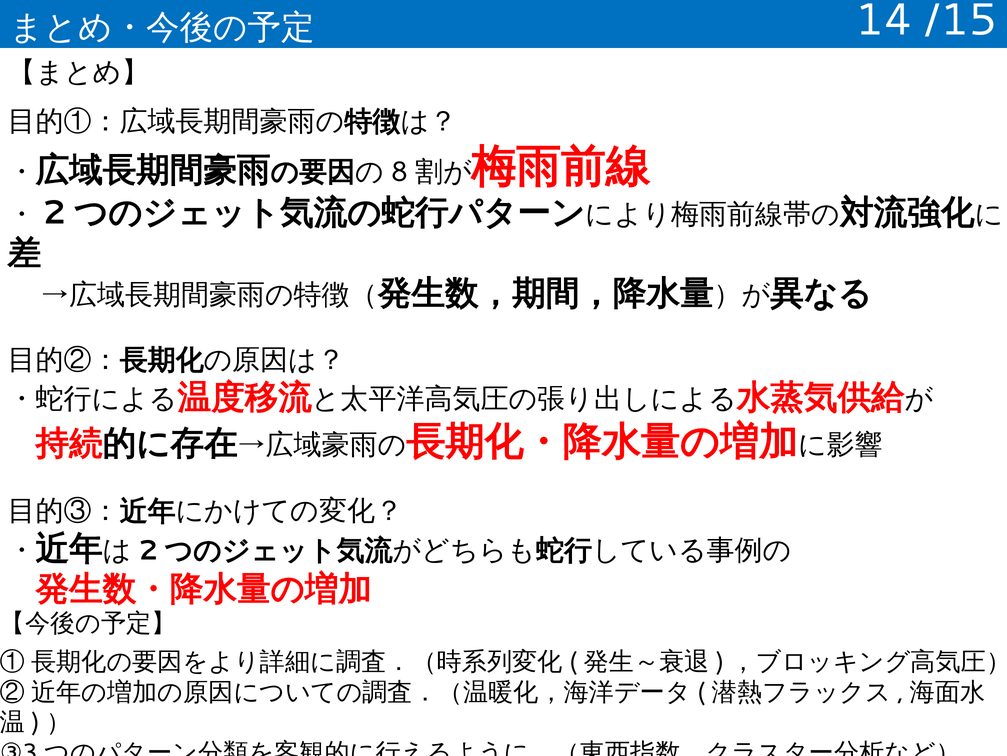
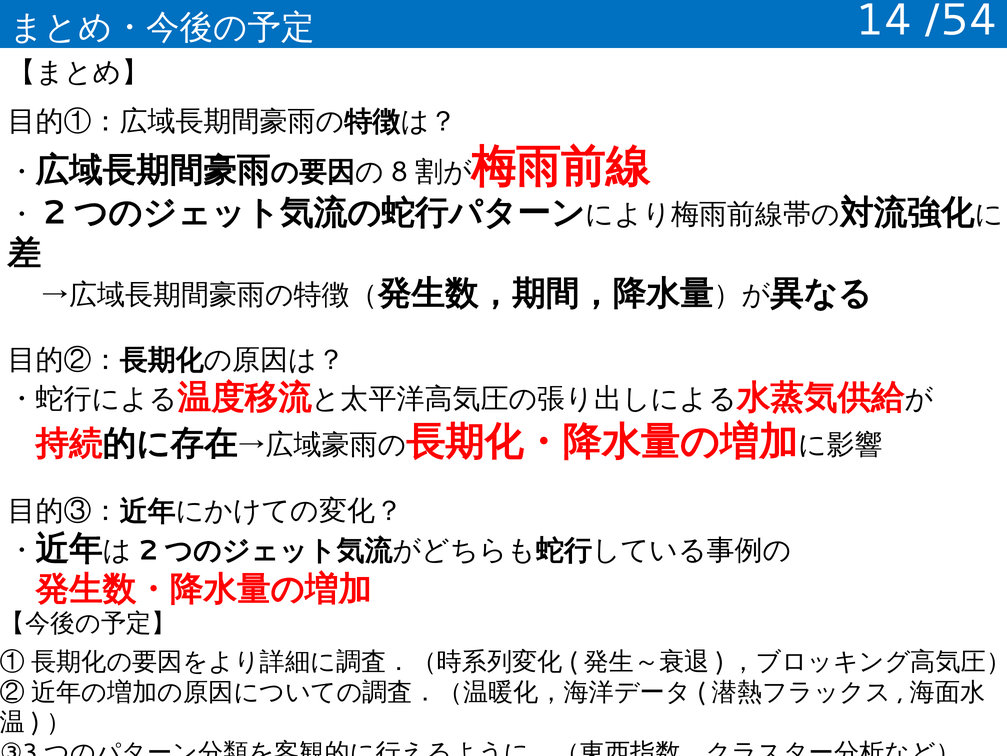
/15: /15 -> /54
